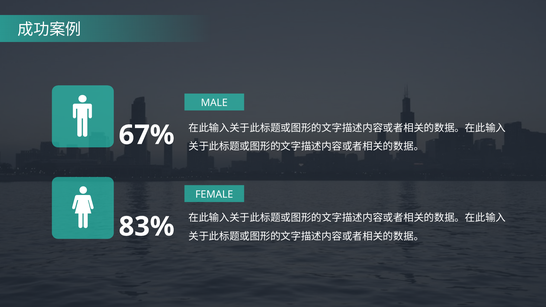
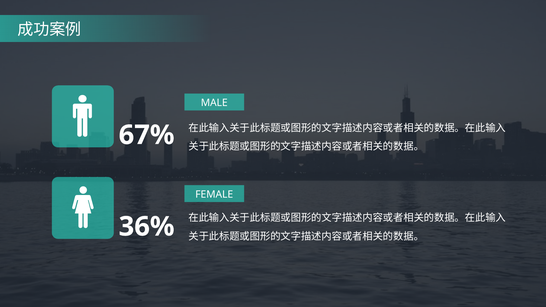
83%: 83% -> 36%
